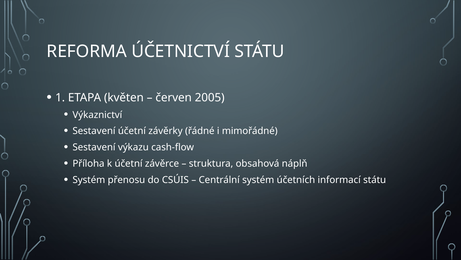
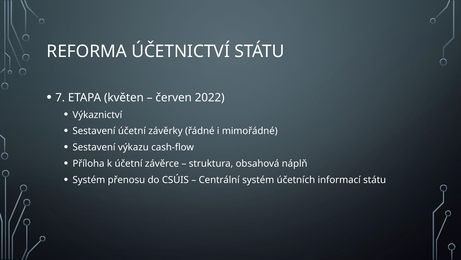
1: 1 -> 7
2005: 2005 -> 2022
